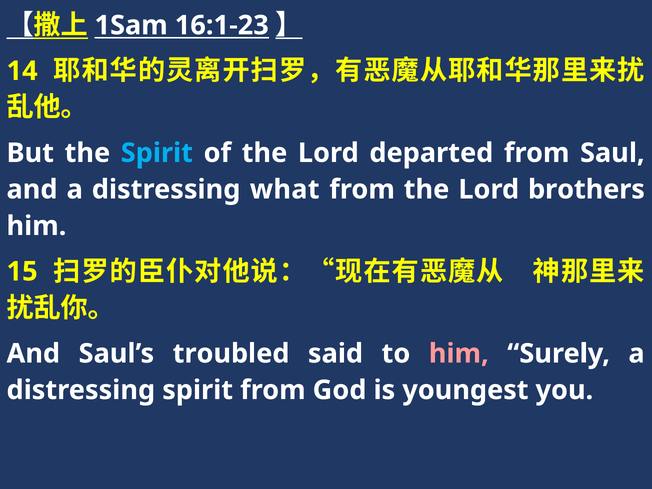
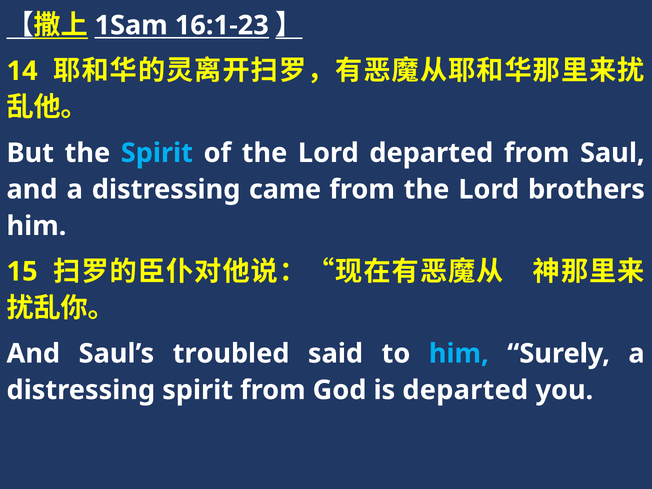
what: what -> came
him at (459, 354) colour: pink -> light blue
is youngest: youngest -> departed
